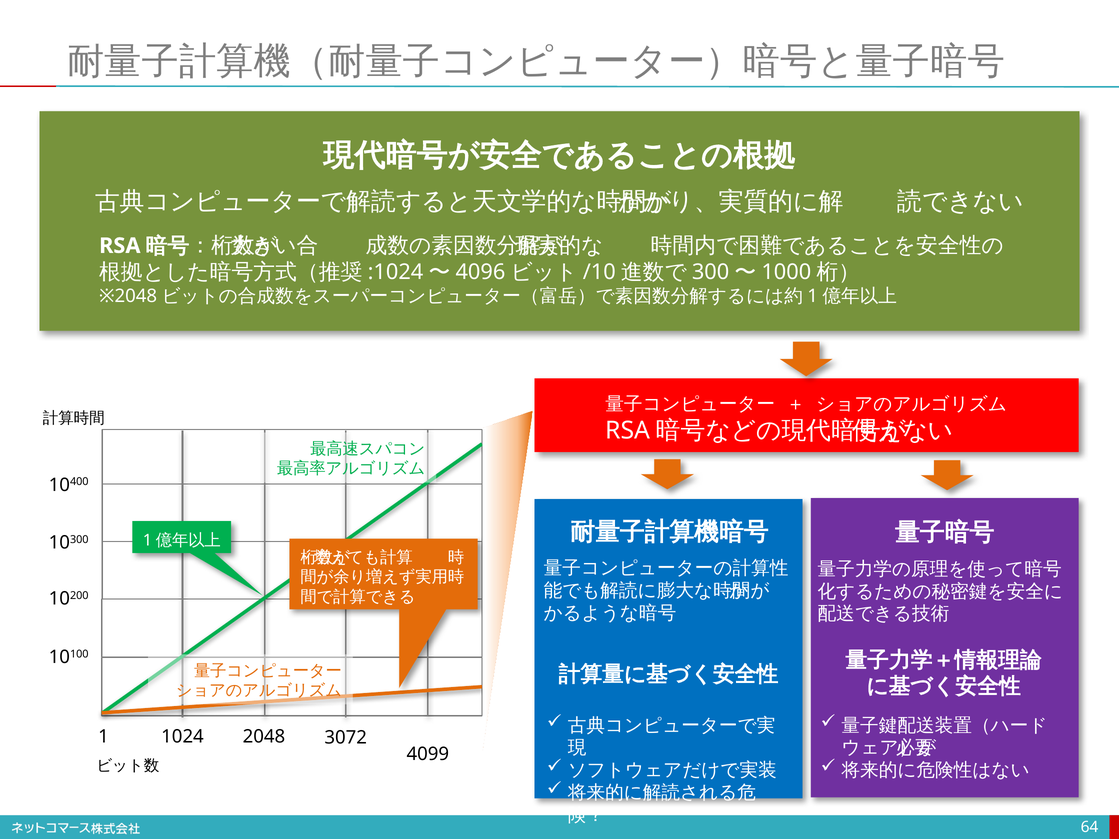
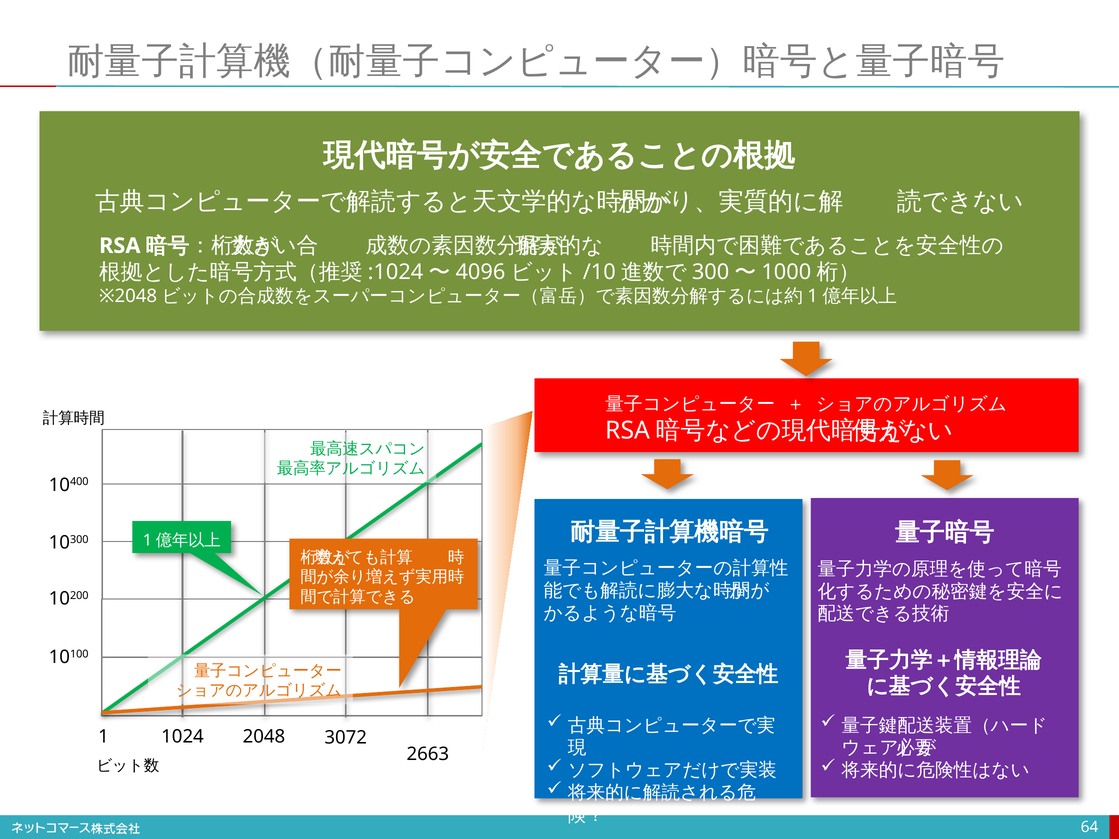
4099: 4099 -> 2663
